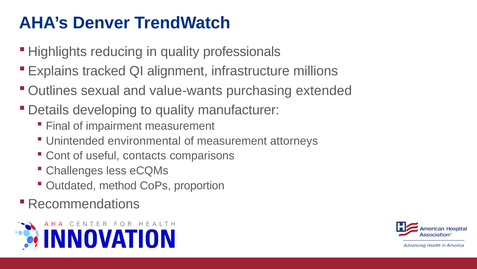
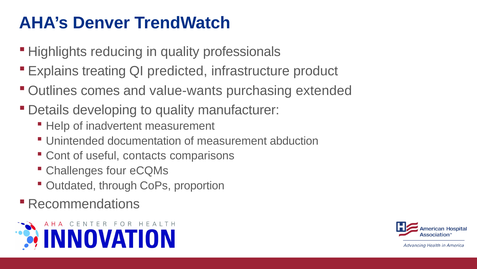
tracked: tracked -> treating
alignment: alignment -> predicted
millions: millions -> product
sexual: sexual -> comes
Final: Final -> Help
impairment: impairment -> inadvertent
environmental: environmental -> documentation
attorneys: attorneys -> abduction
less: less -> four
method: method -> through
